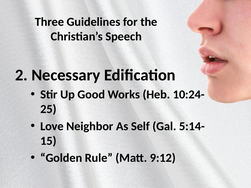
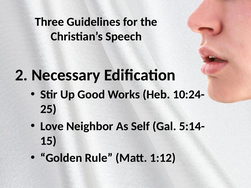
9:12: 9:12 -> 1:12
